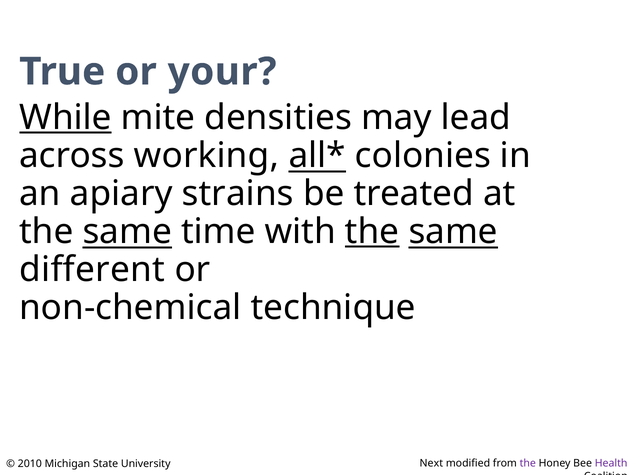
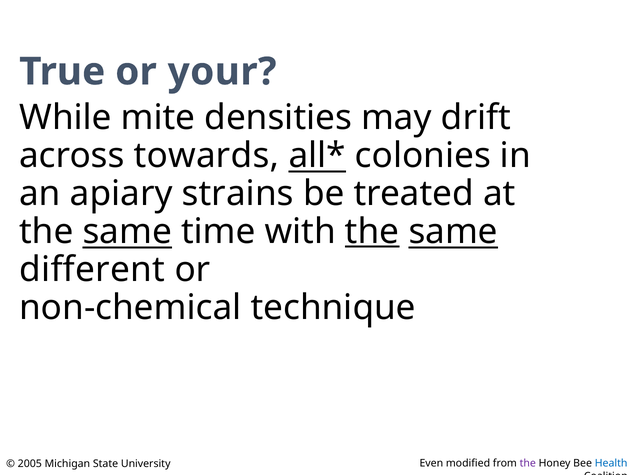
While underline: present -> none
lead: lead -> drift
working: working -> towards
2010: 2010 -> 2005
Next: Next -> Even
Health colour: purple -> blue
